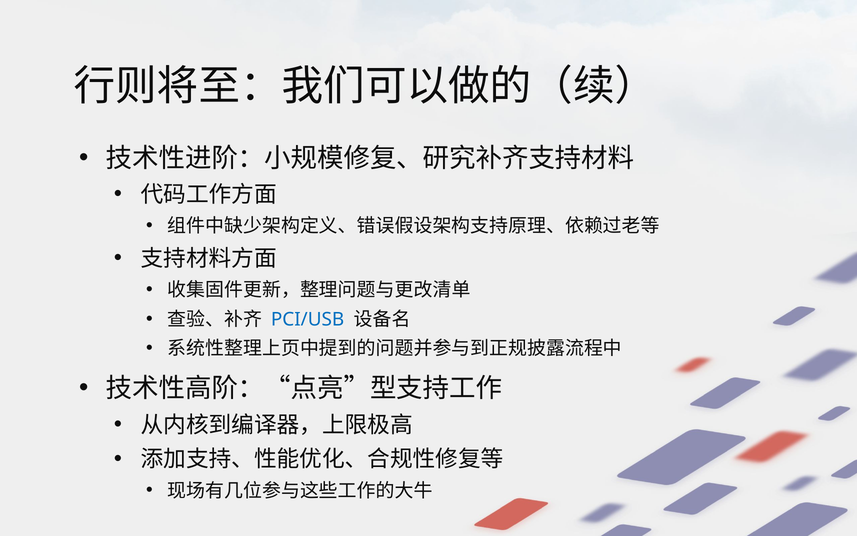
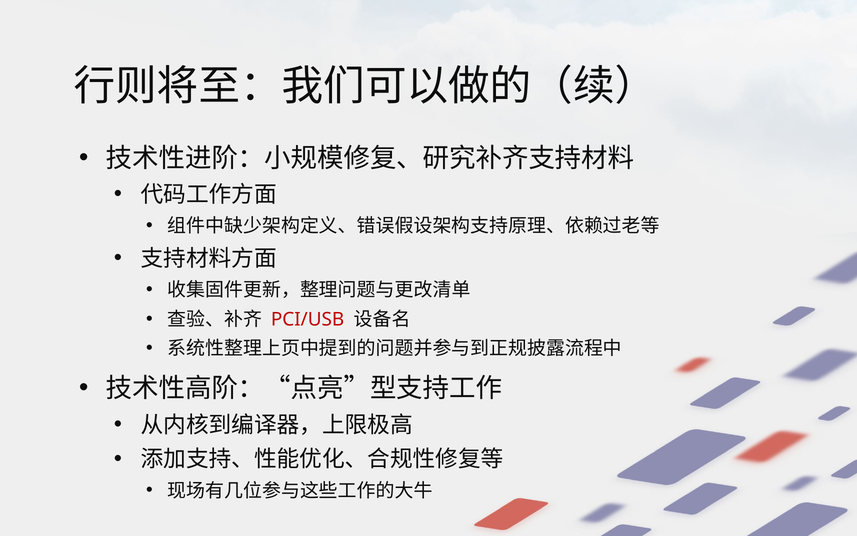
PCI/USB colour: blue -> red
